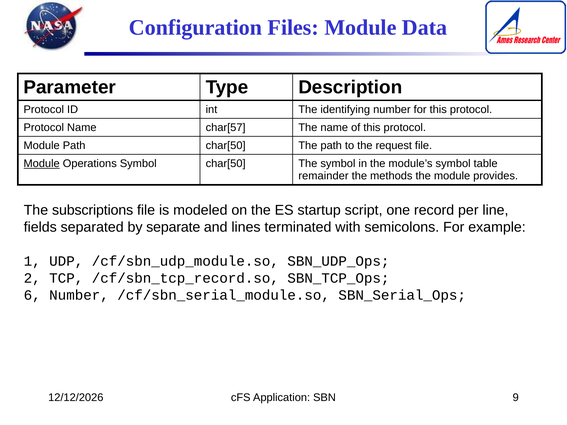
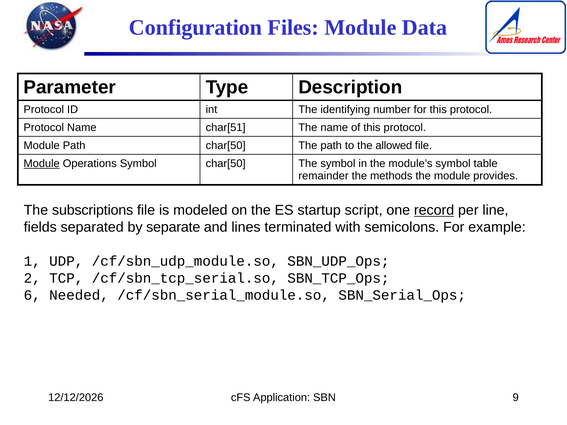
char[57: char[57 -> char[51
request: request -> allowed
record underline: none -> present
/cf/sbn_tcp_record.so: /cf/sbn_tcp_record.so -> /cf/sbn_tcp_serial.so
6 Number: Number -> Needed
